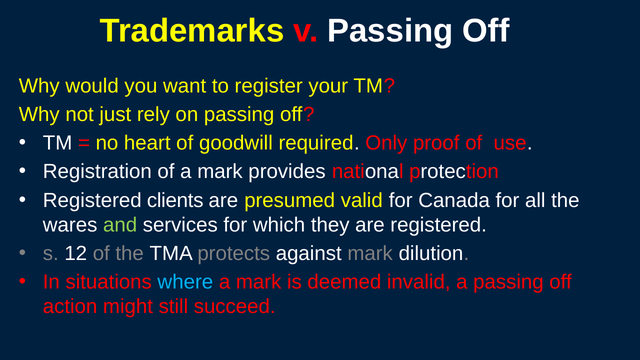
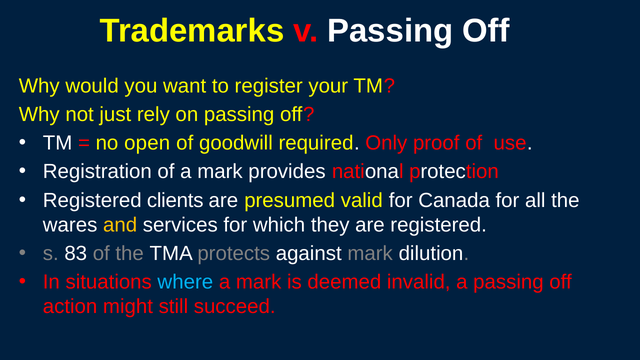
heart: heart -> open
and colour: light green -> yellow
12: 12 -> 83
